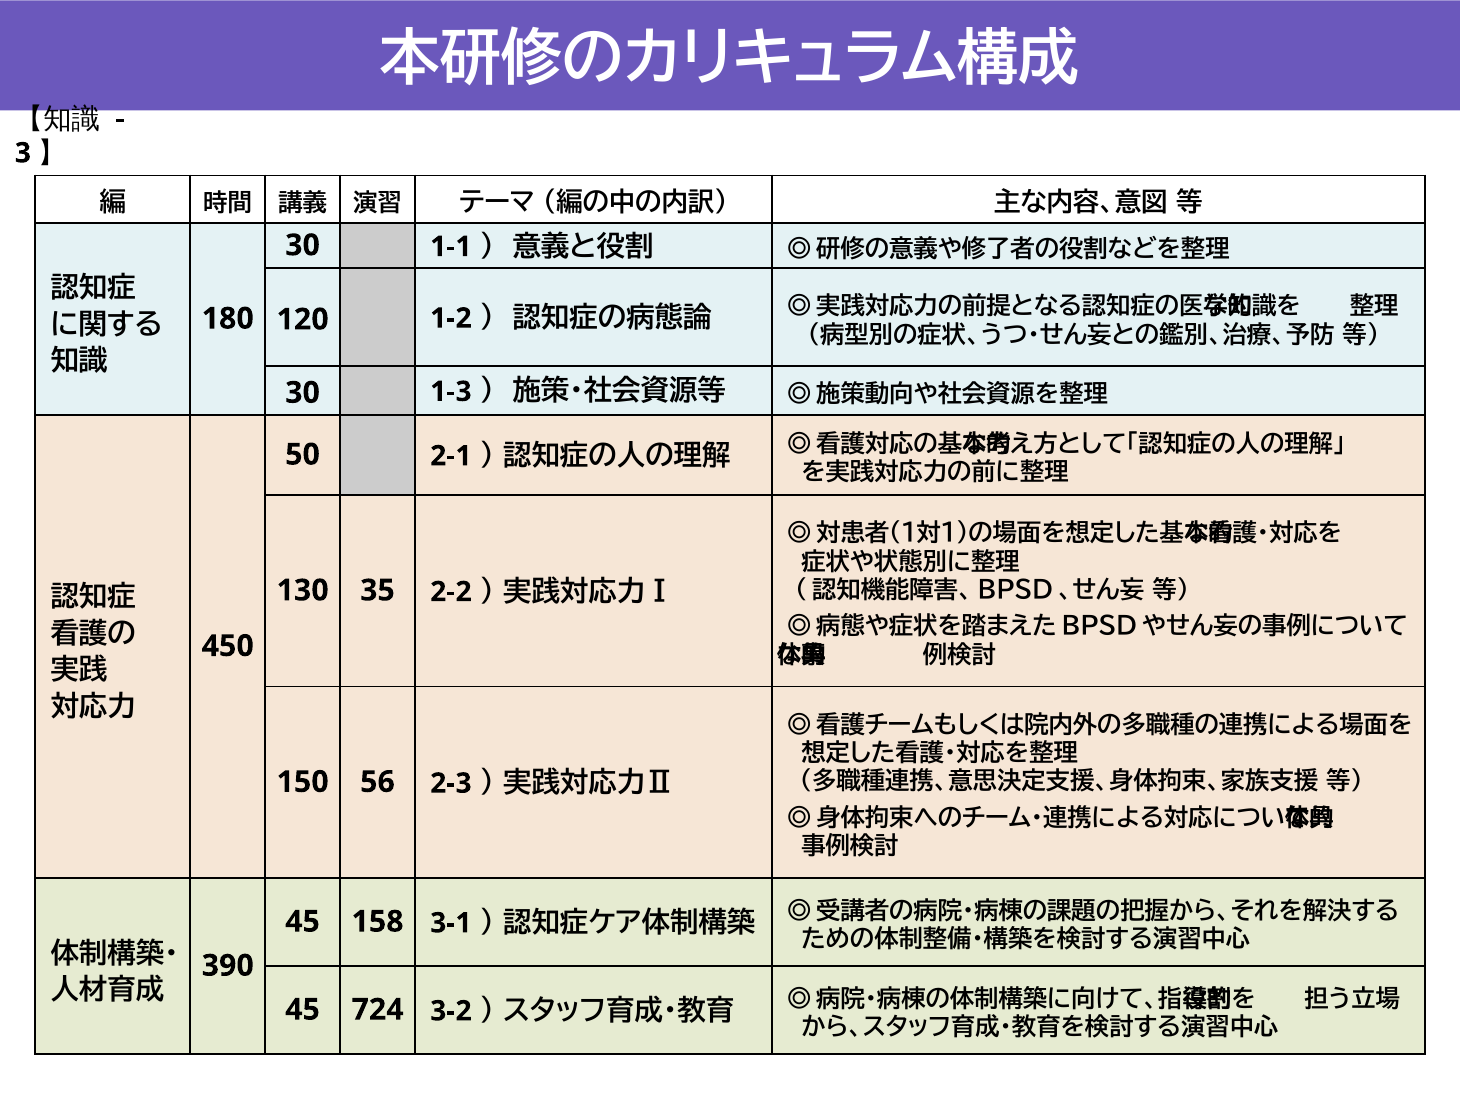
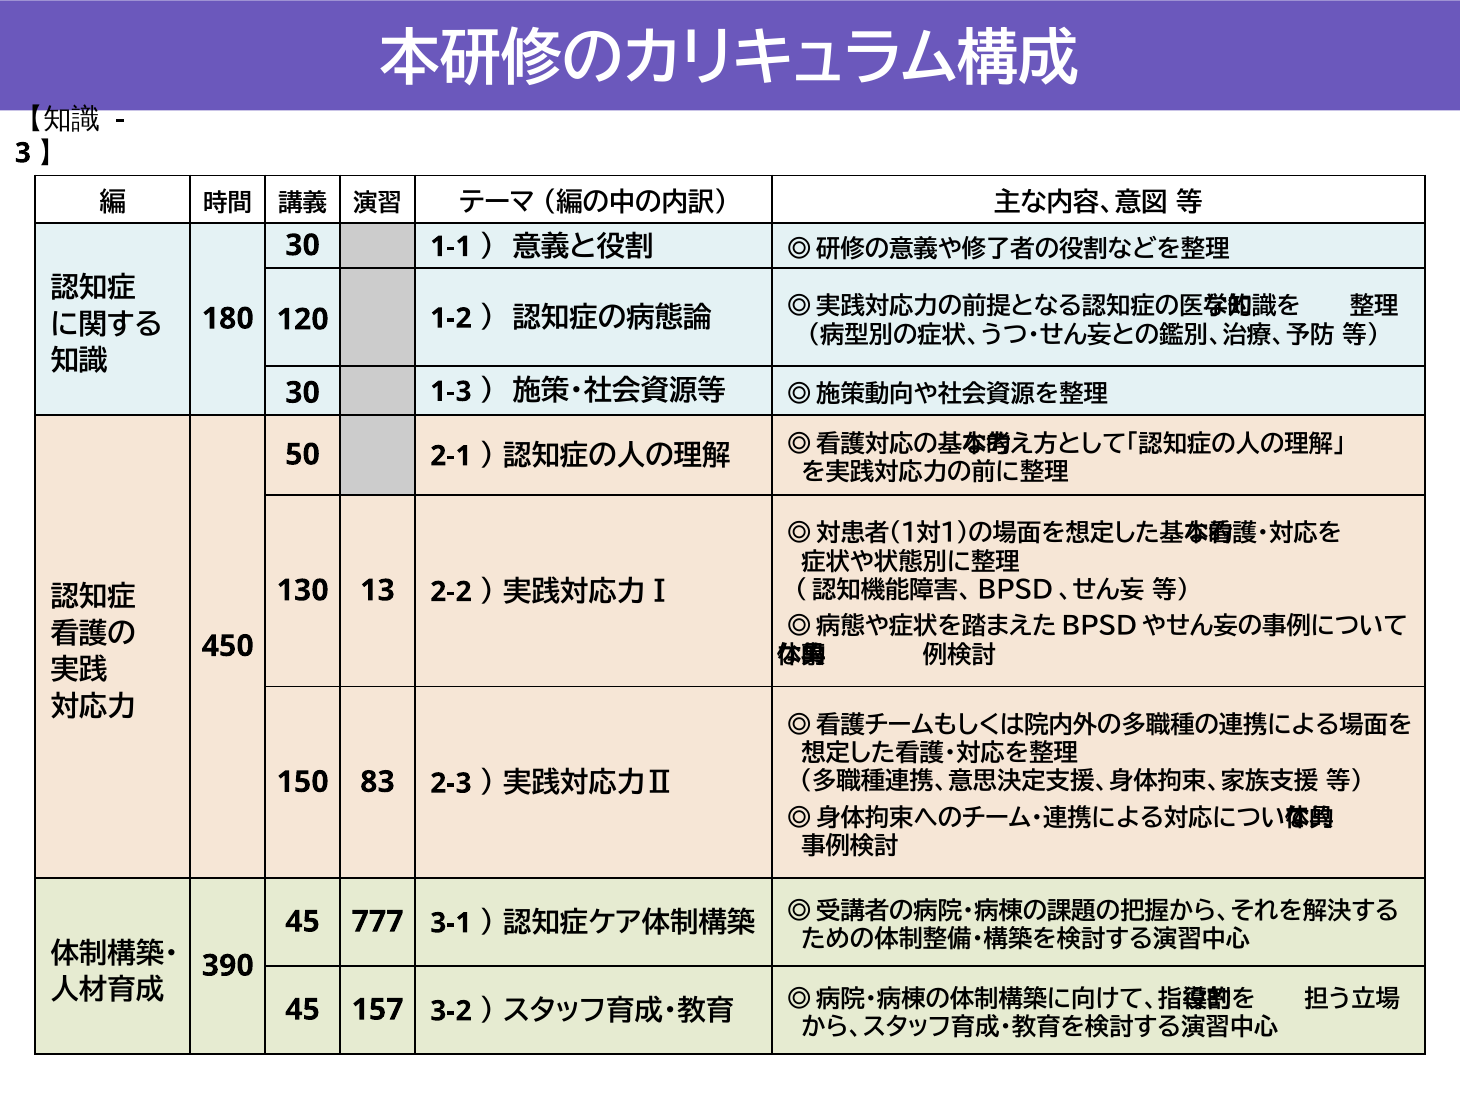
35: 35 -> 13
56: 56 -> 83
158: 158 -> 777
724: 724 -> 157
